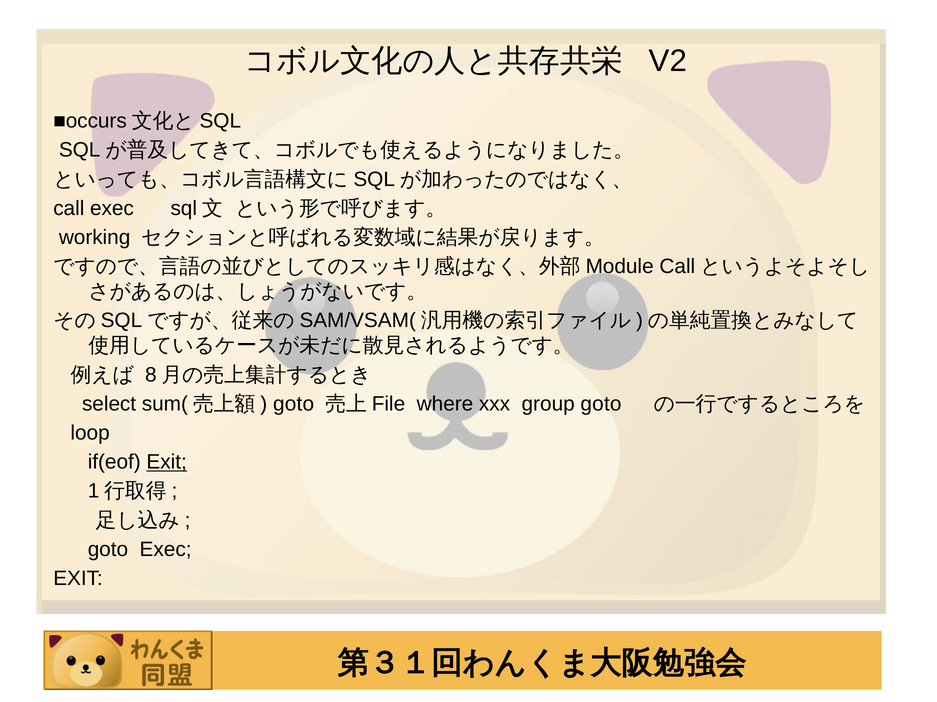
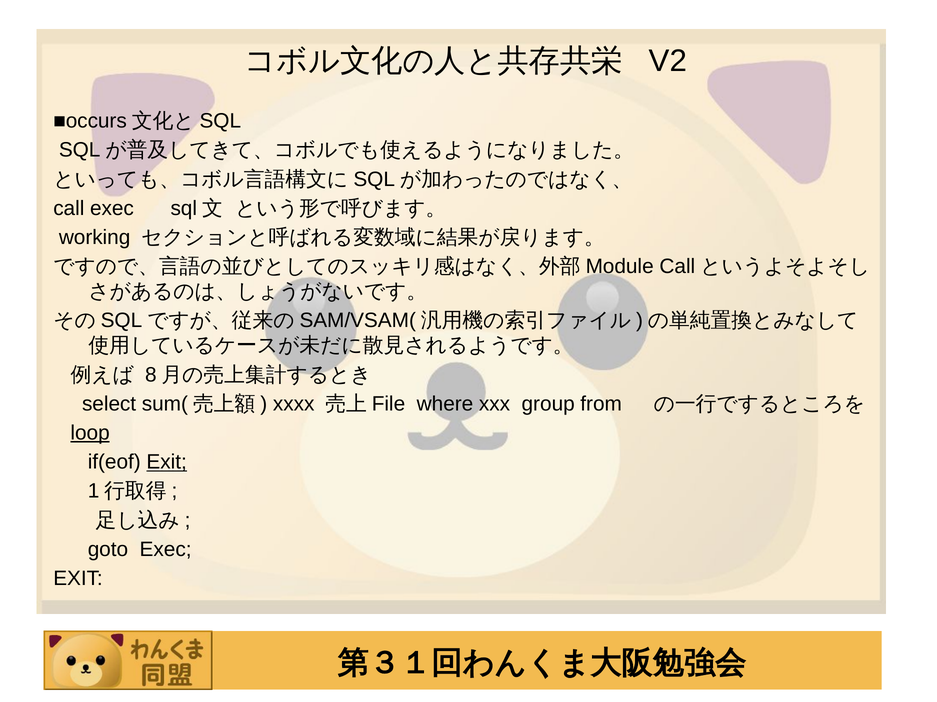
goto at (294, 404): goto -> xxxx
group goto: goto -> from
loop underline: none -> present
